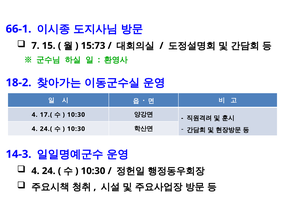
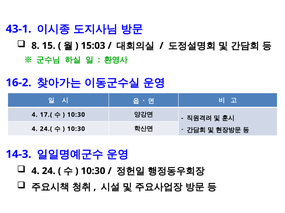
66-1: 66-1 -> 43-1
7: 7 -> 8
15:73: 15:73 -> 15:03
18-2: 18-2 -> 16-2
